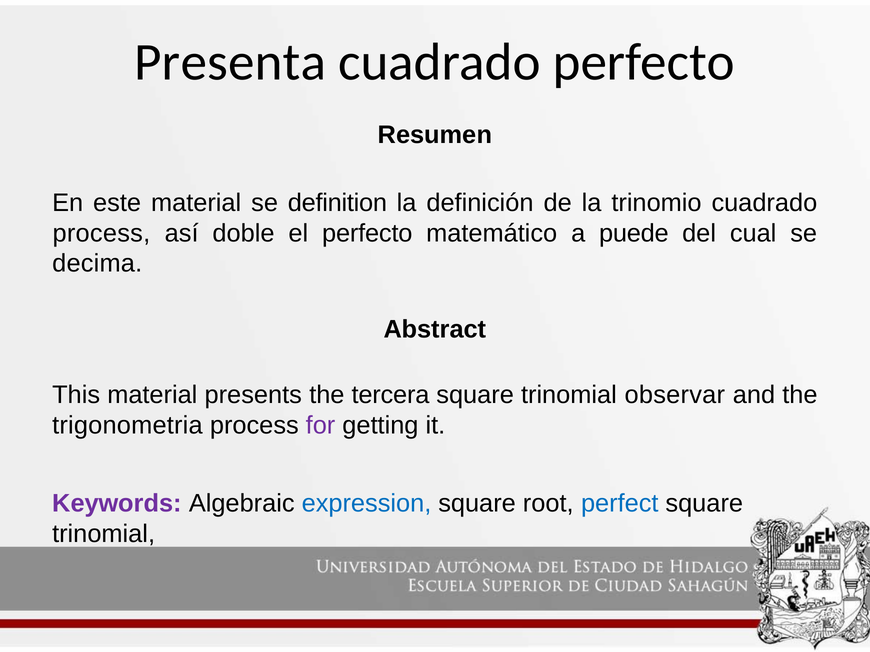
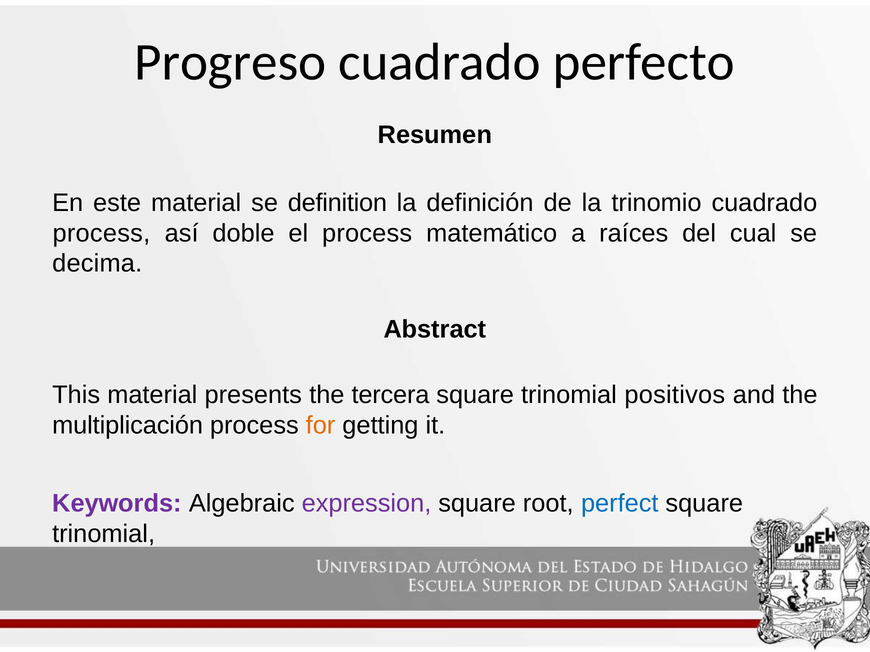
Presenta: Presenta -> Progreso
el perfecto: perfecto -> process
puede: puede -> raíces
observar: observar -> positivos
trigonometria: trigonometria -> multiplicación
for colour: purple -> orange
expression colour: blue -> purple
